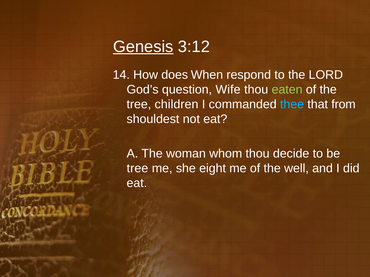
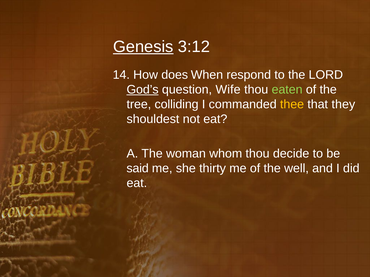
God’s underline: none -> present
children: children -> colliding
thee colour: light blue -> yellow
from: from -> they
tree at (137, 169): tree -> said
eight: eight -> thirty
